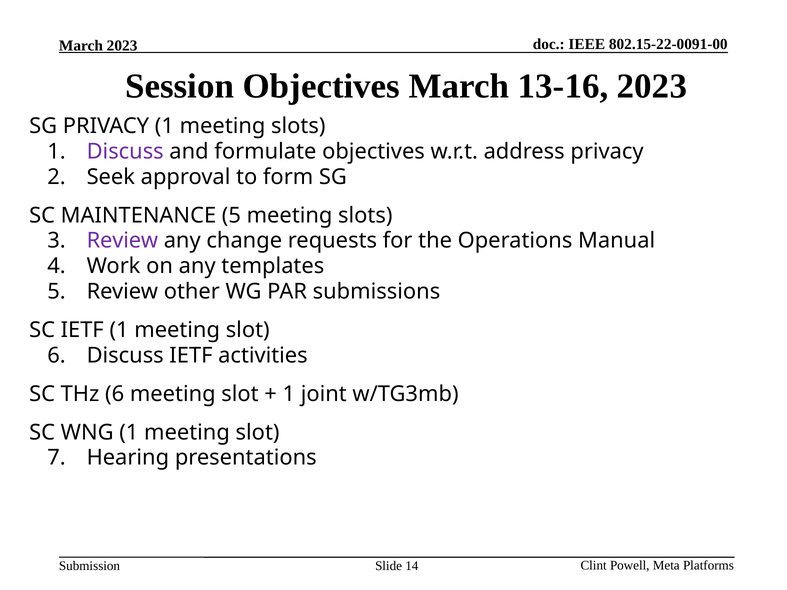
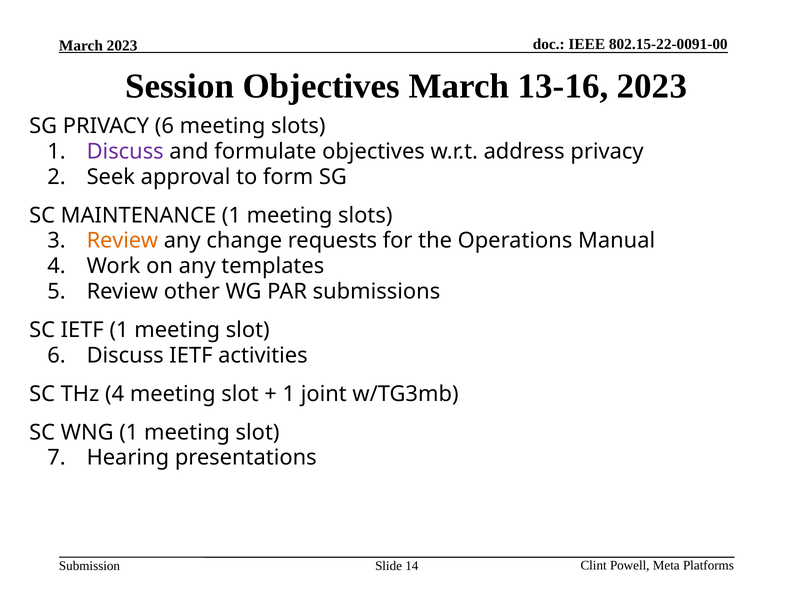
PRIVACY 1: 1 -> 6
MAINTENANCE 5: 5 -> 1
Review at (122, 241) colour: purple -> orange
THz 6: 6 -> 4
